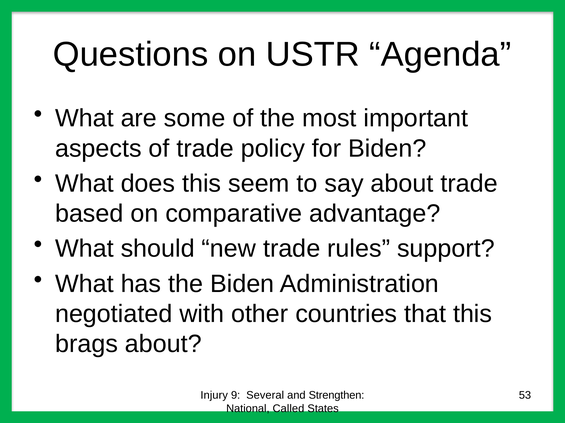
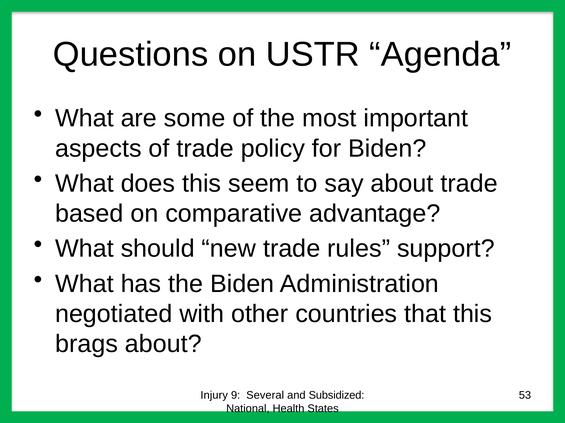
Strengthen: Strengthen -> Subsidized
Called: Called -> Health
